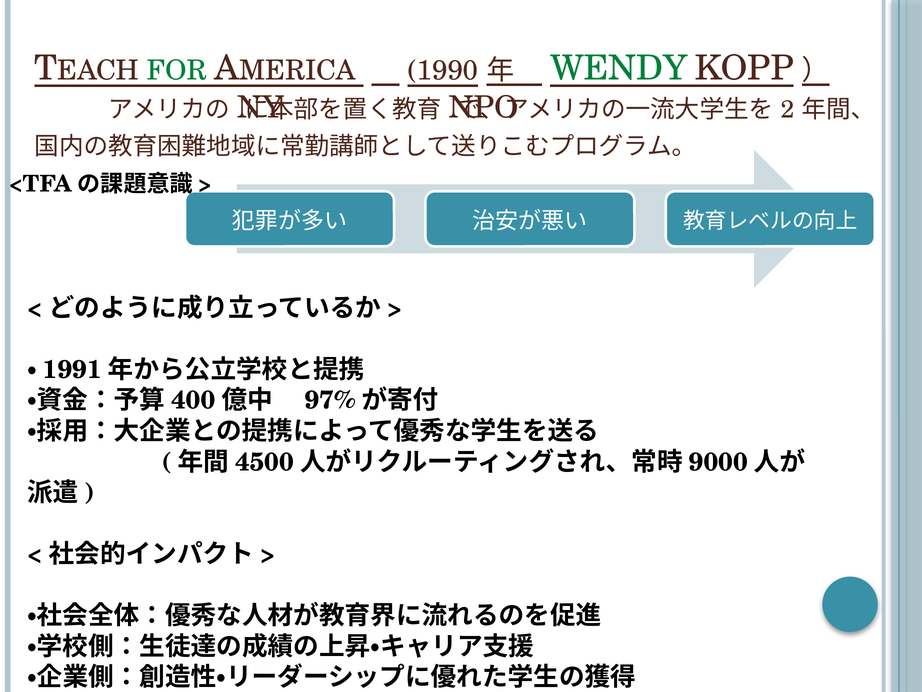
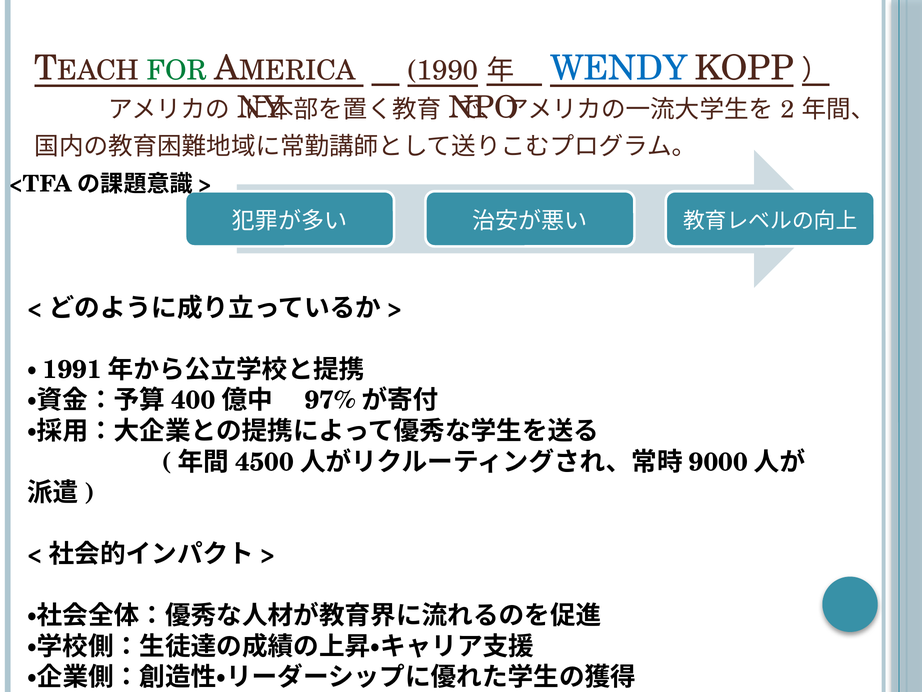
WENDY colour: green -> blue
